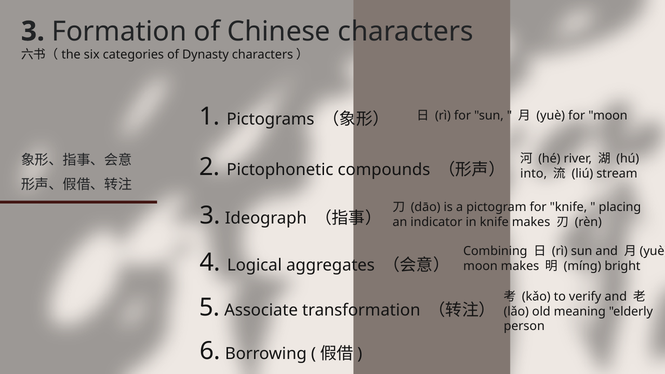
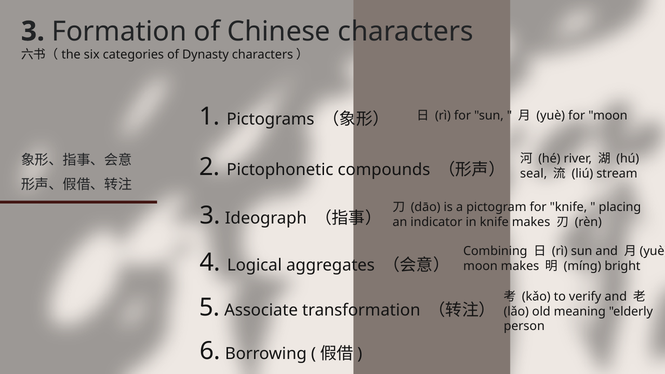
into: into -> seal
